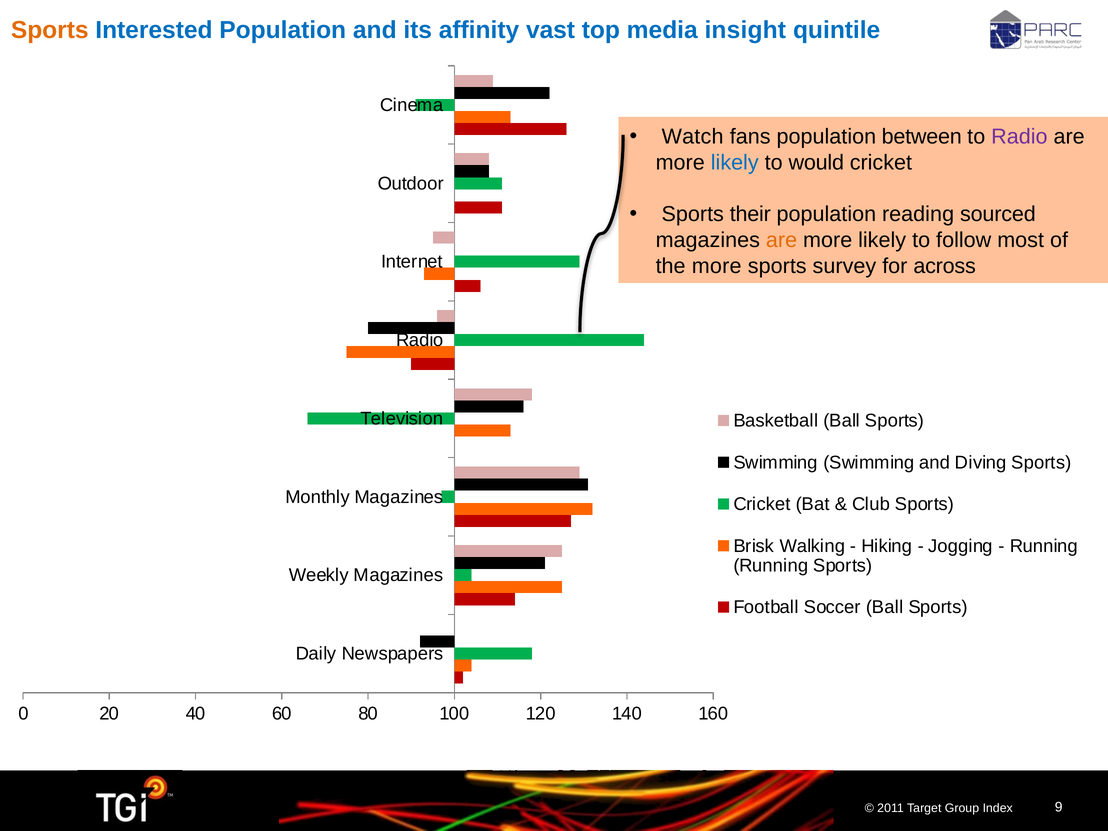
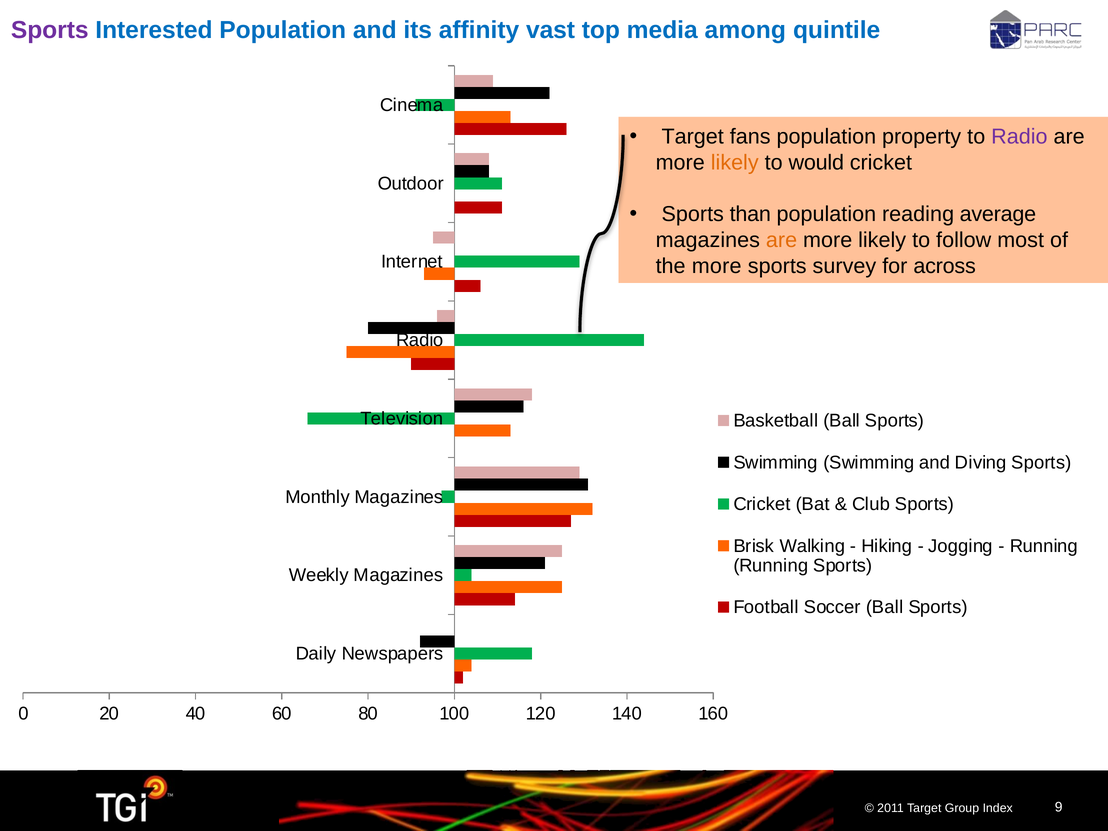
Sports at (50, 30) colour: orange -> purple
insight: insight -> among
Watch at (693, 137): Watch -> Target
between: between -> property
likely at (735, 163) colour: blue -> orange
their: their -> than
sourced: sourced -> average
